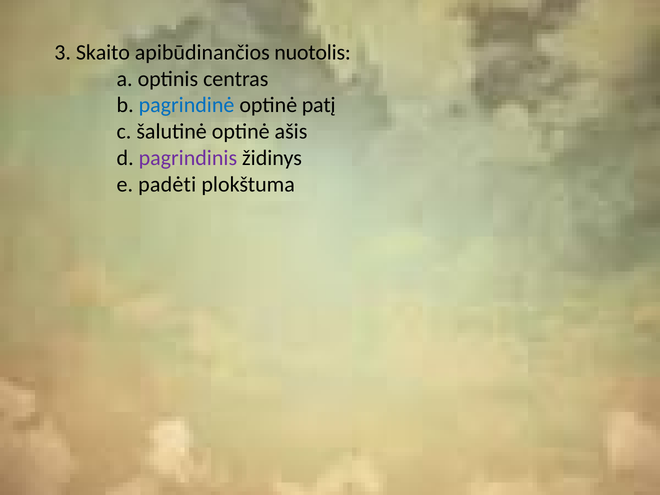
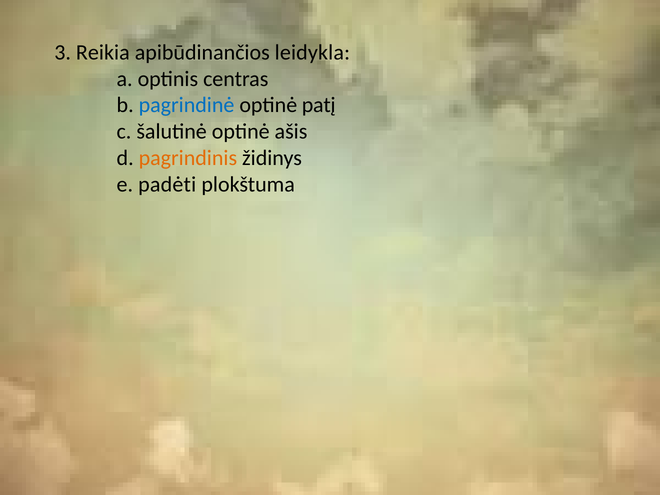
Skaito: Skaito -> Reikia
nuotolis: nuotolis -> leidykla
pagrindinis colour: purple -> orange
